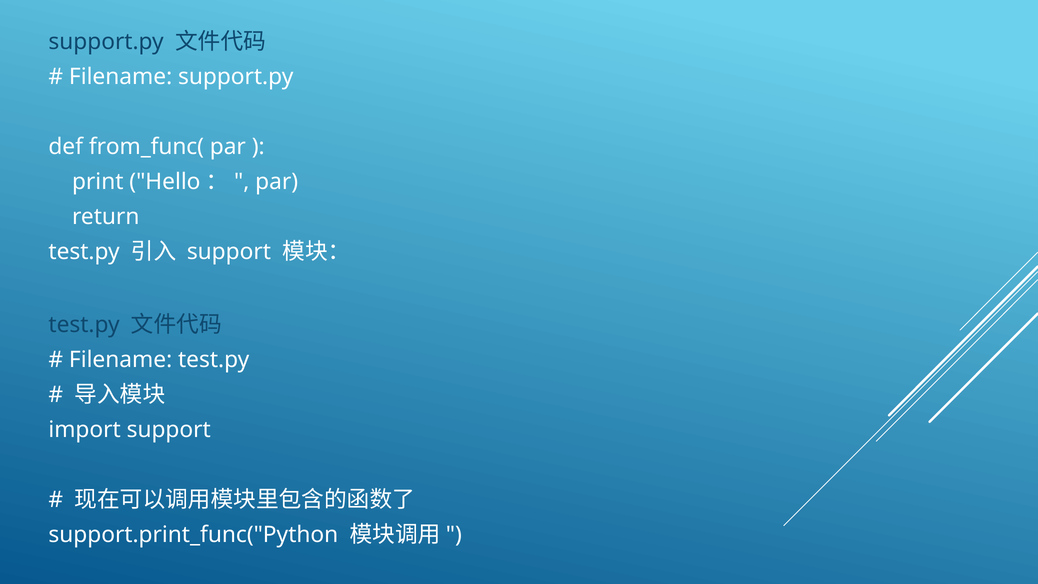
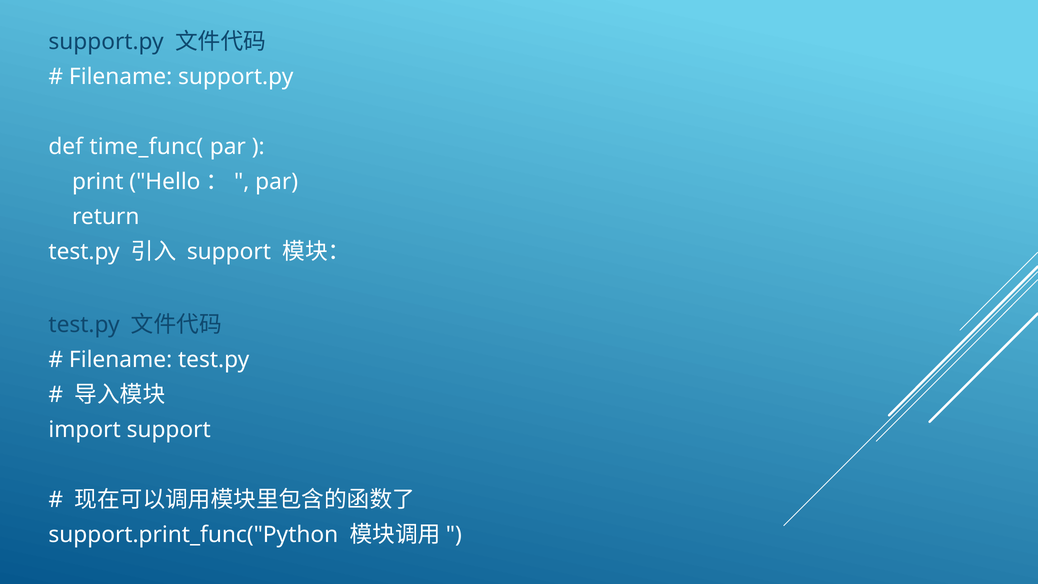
from_func(: from_func( -> time_func(
